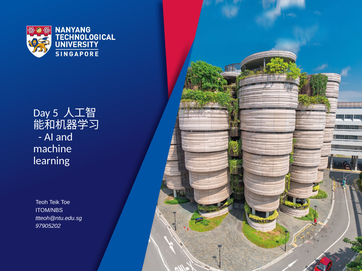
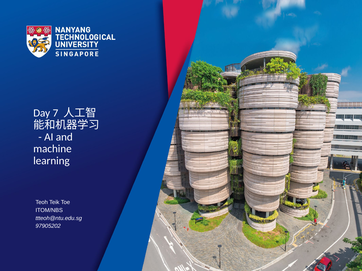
5: 5 -> 7
